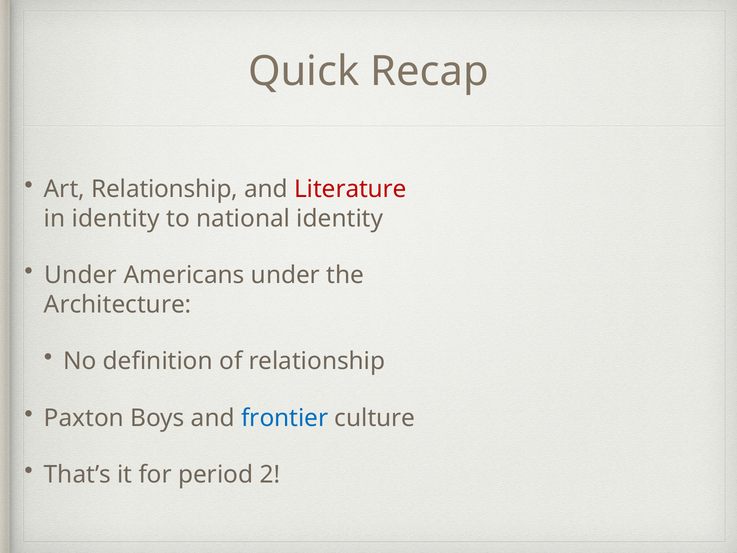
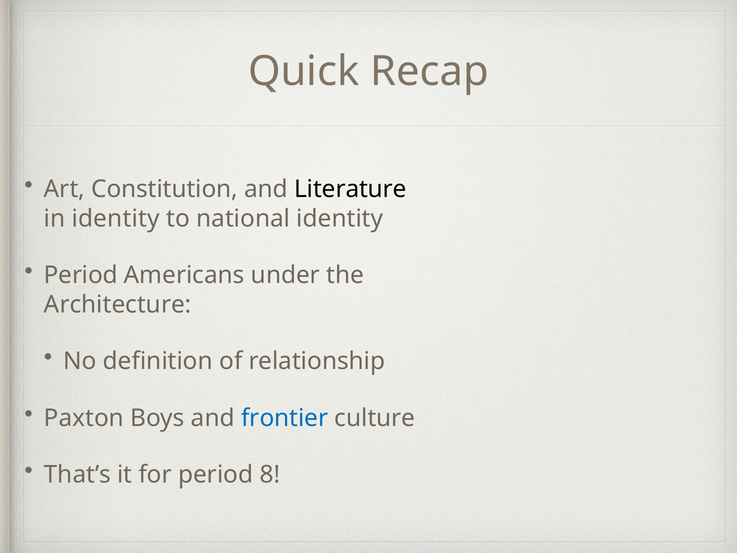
Art Relationship: Relationship -> Constitution
Literature colour: red -> black
Under at (81, 275): Under -> Period
2: 2 -> 8
